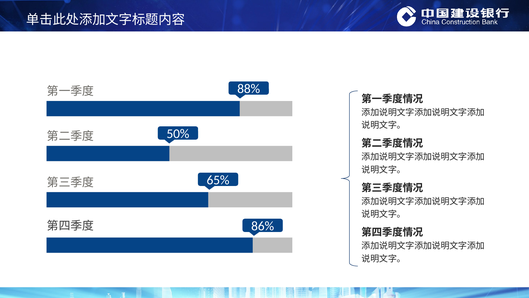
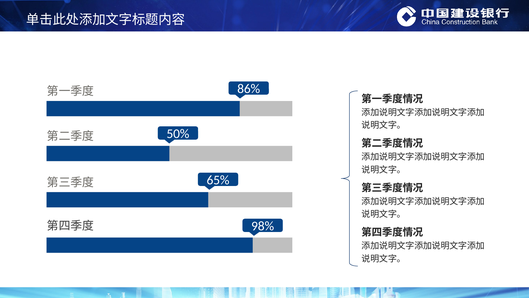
88%: 88% -> 86%
86%: 86% -> 98%
